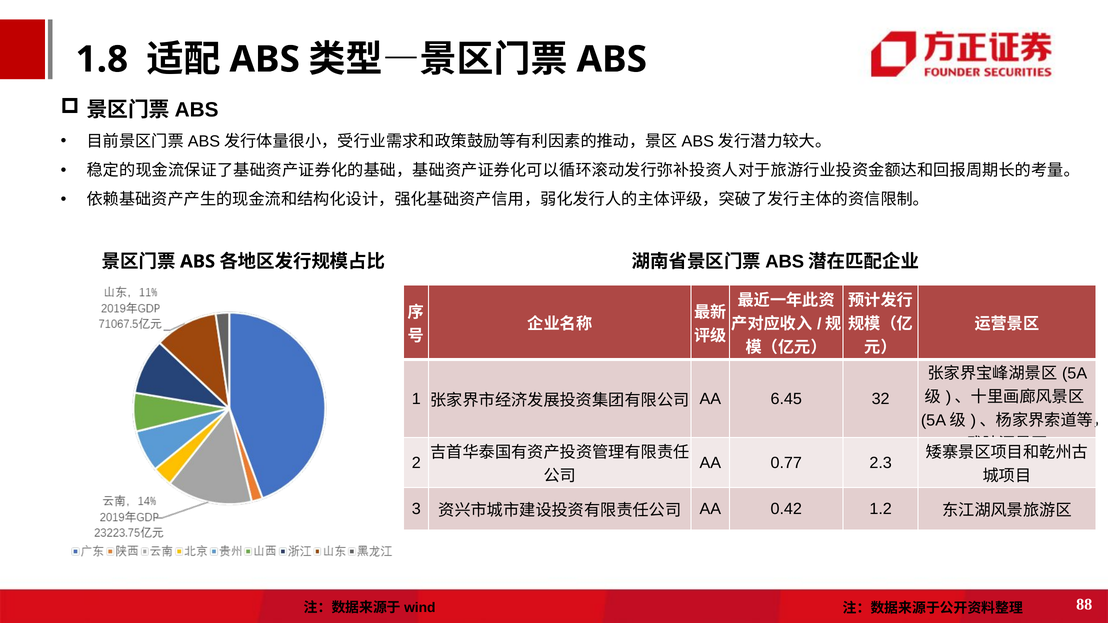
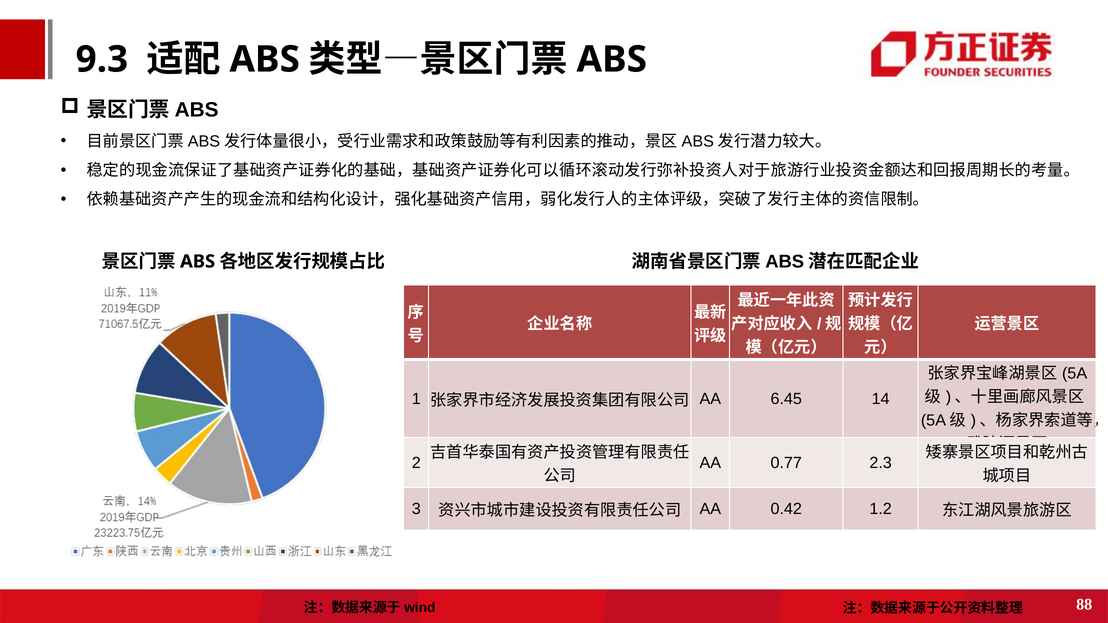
1.8: 1.8 -> 9.3
32: 32 -> 14
